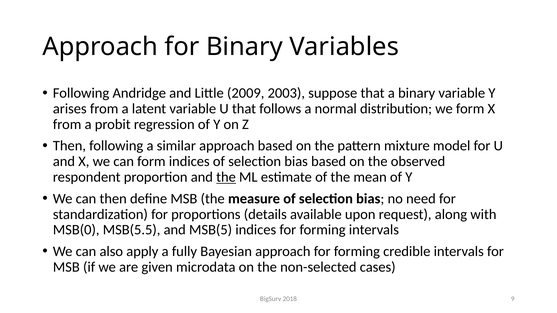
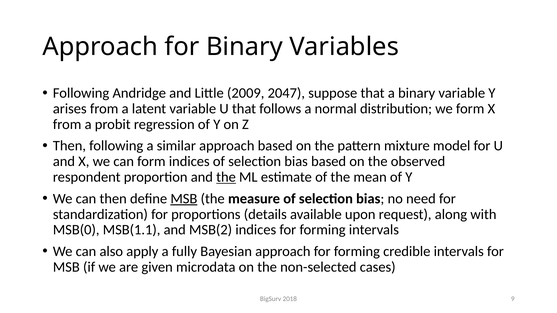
2003: 2003 -> 2047
MSB at (184, 199) underline: none -> present
MSB(5.5: MSB(5.5 -> MSB(1.1
MSB(5: MSB(5 -> MSB(2
